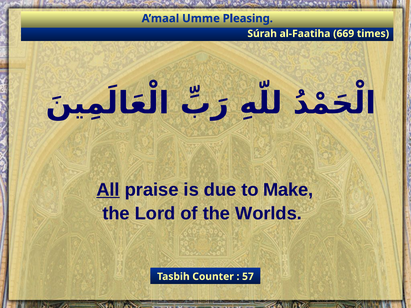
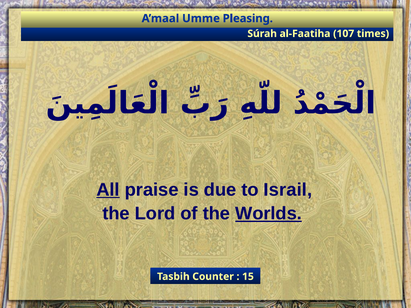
669: 669 -> 107
Make: Make -> Israil
Worlds underline: none -> present
57: 57 -> 15
